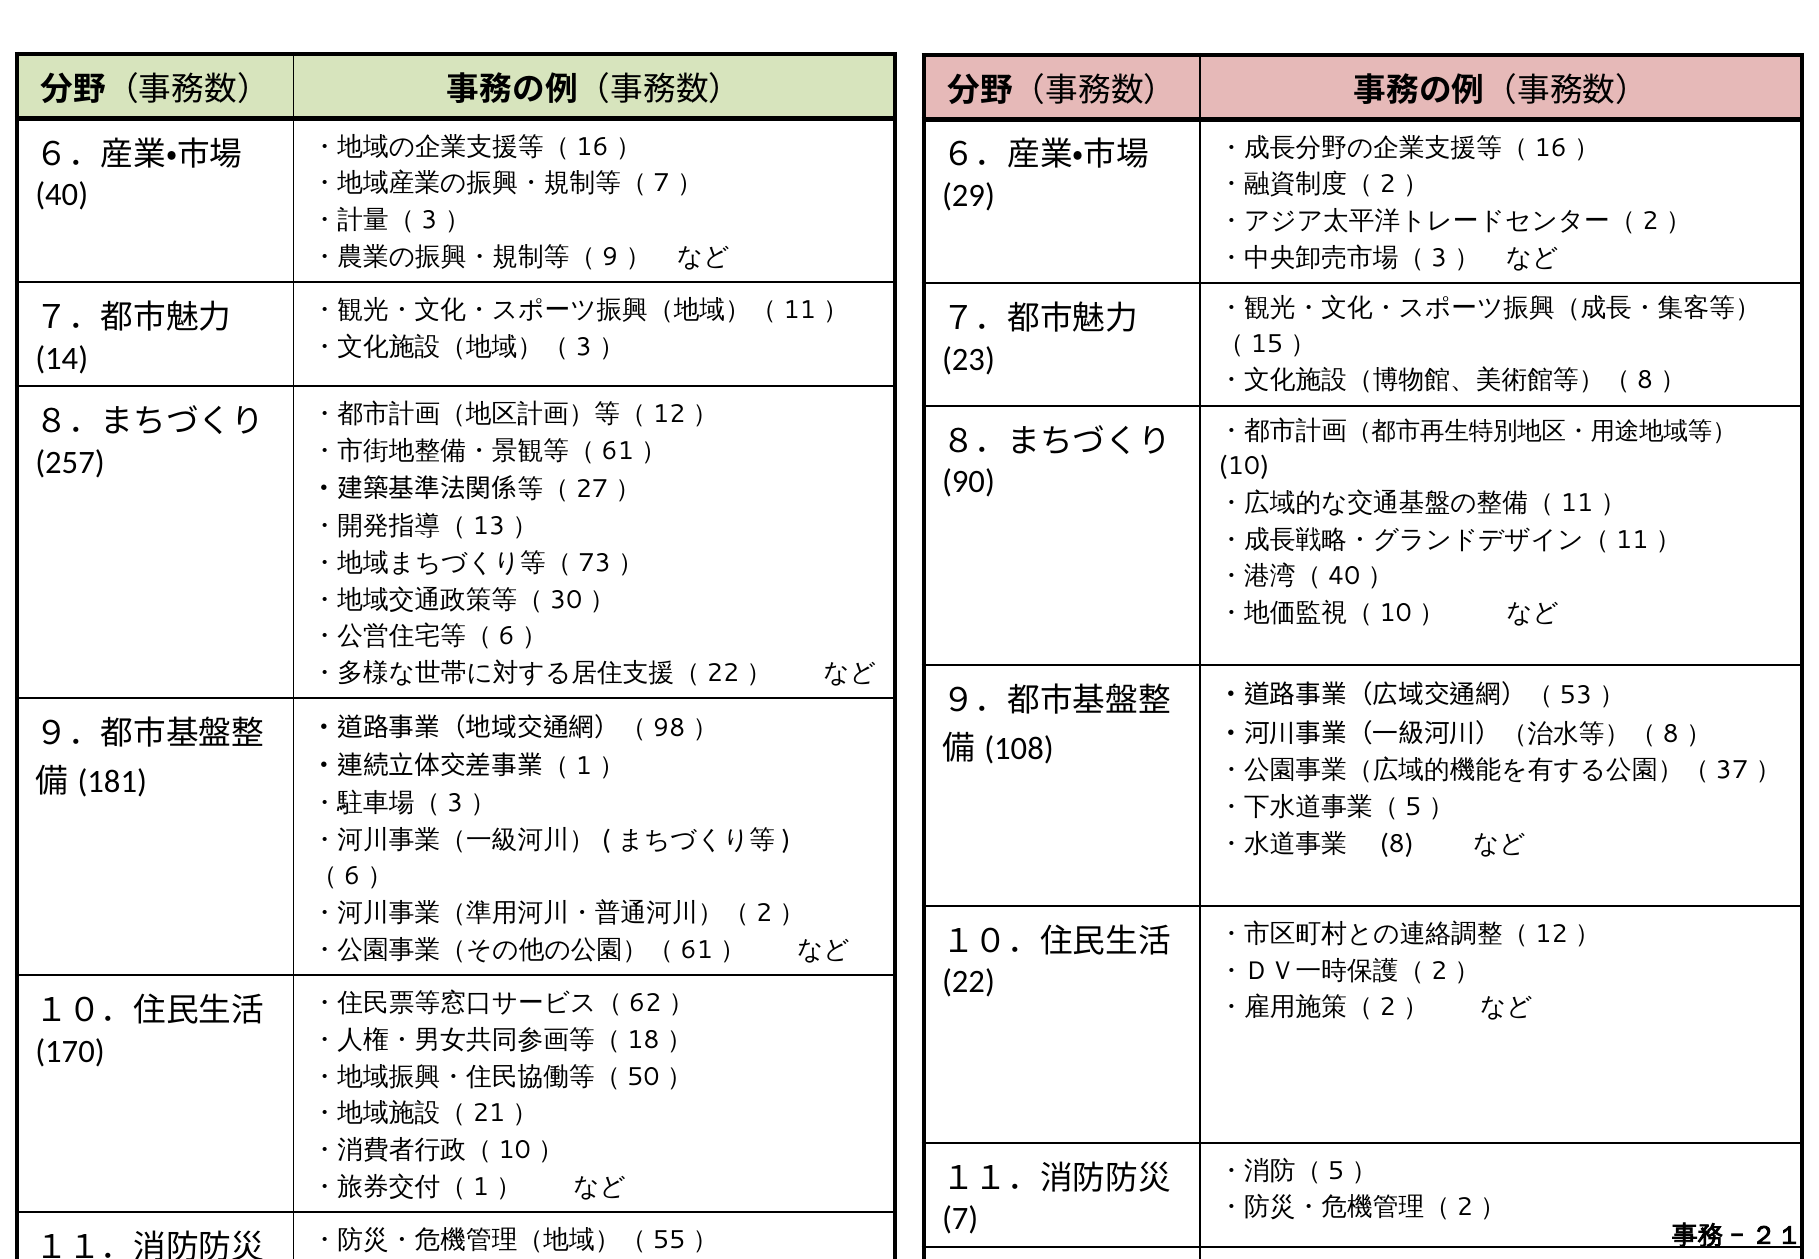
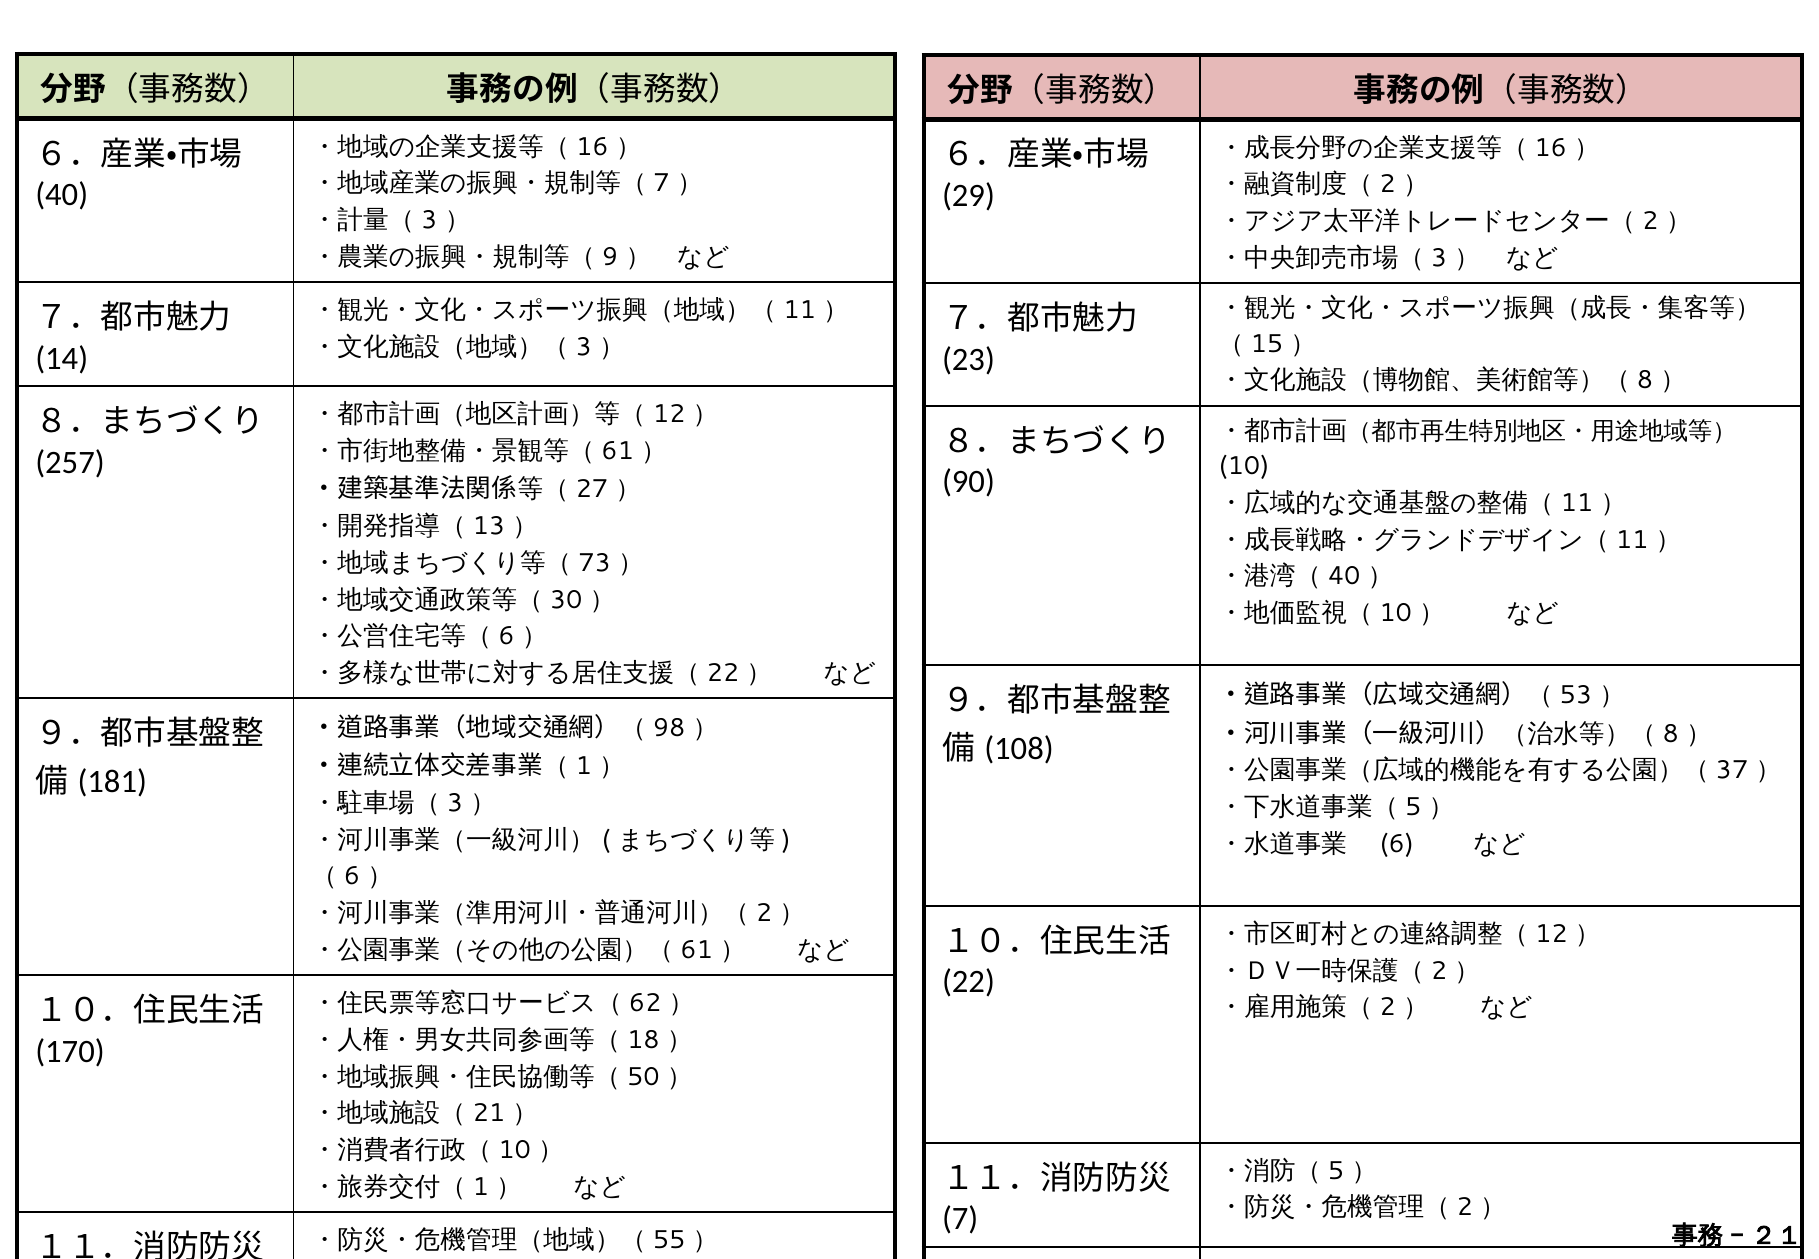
8 at (1397, 844): 8 -> 6
